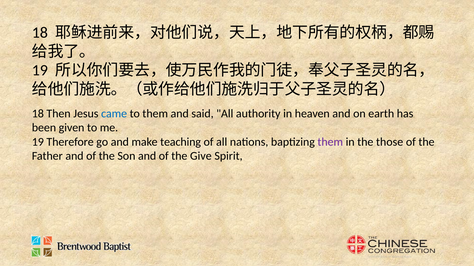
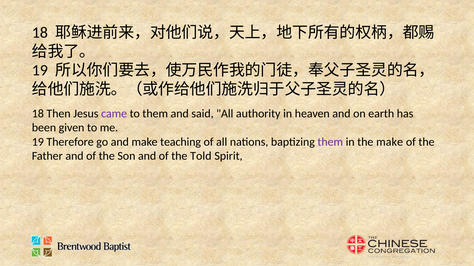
came colour: blue -> purple
the those: those -> make
Give: Give -> Told
